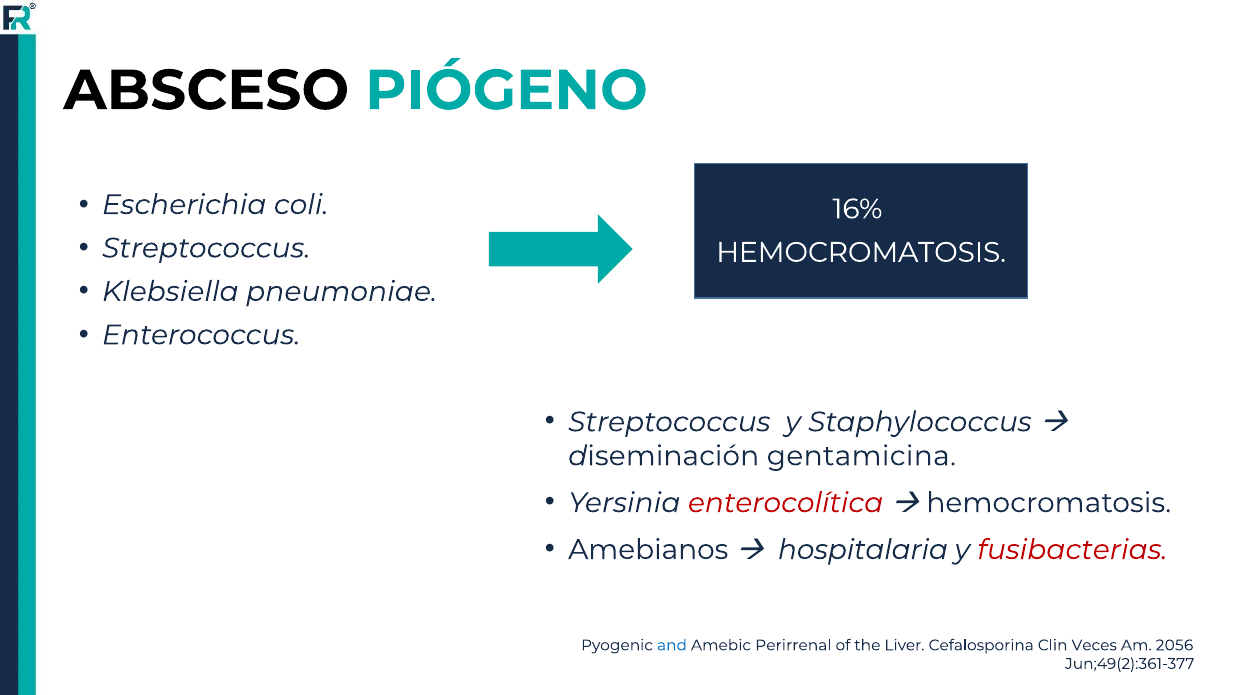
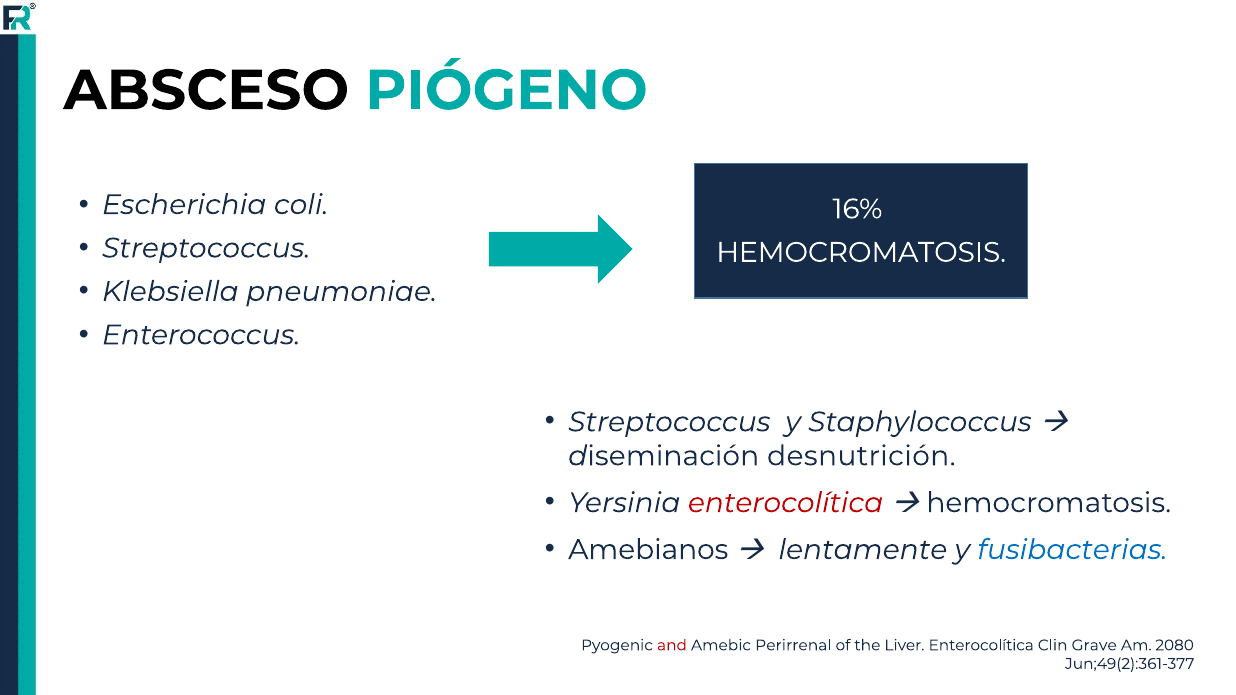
gentamicina: gentamicina -> desnutrición
hospitalaria: hospitalaria -> lentamente
fusibacterias colour: red -> blue
and colour: blue -> red
Liver Cefalosporina: Cefalosporina -> Enterocolítica
Veces: Veces -> Grave
2056: 2056 -> 2080
